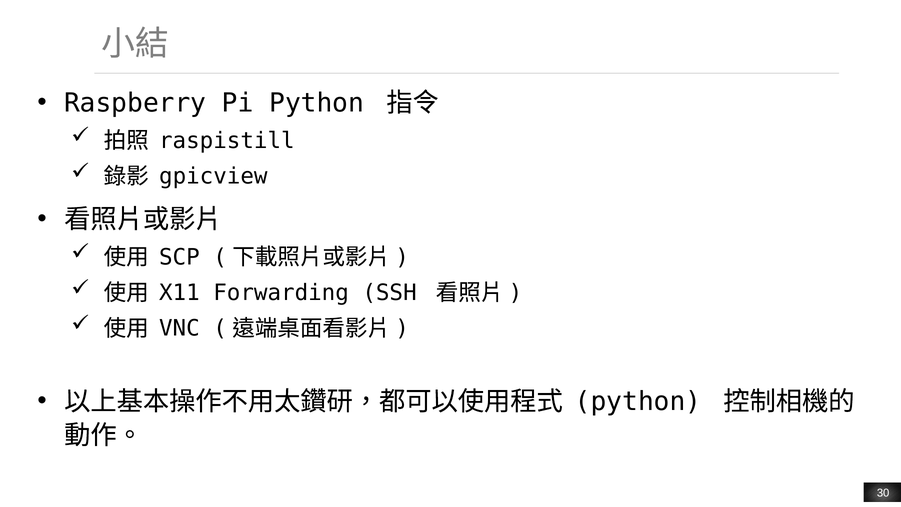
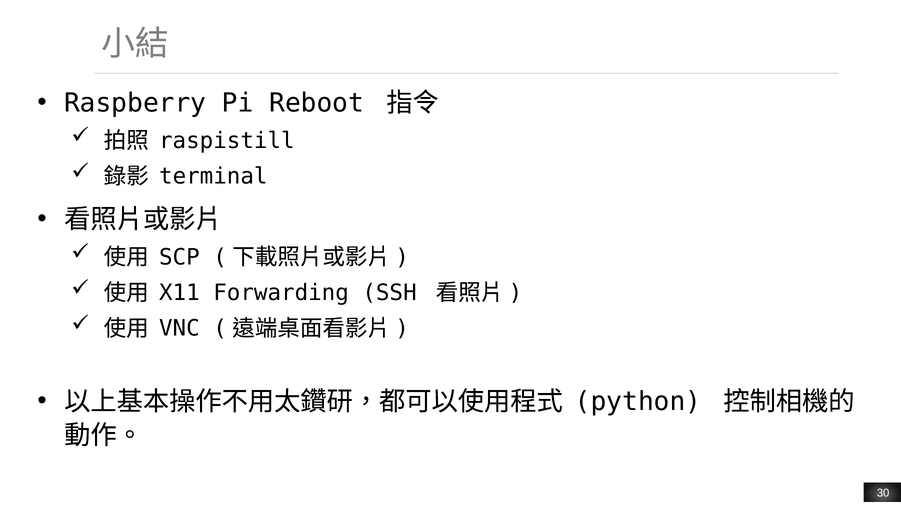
Pi Python: Python -> Reboot
gpicview: gpicview -> terminal
